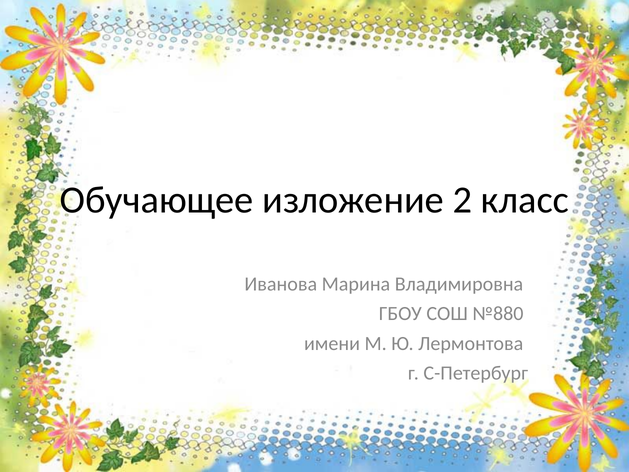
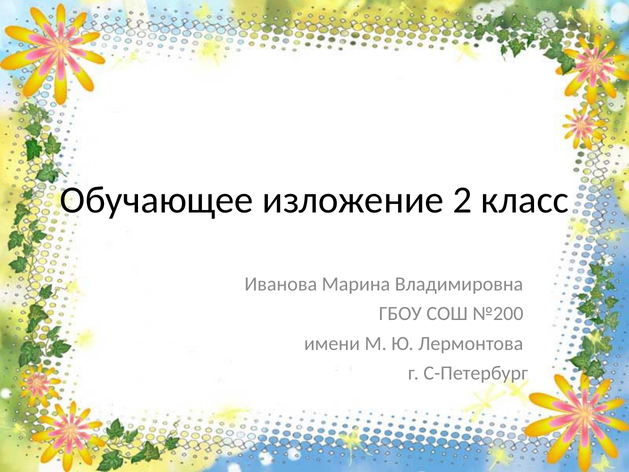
№880: №880 -> №200
